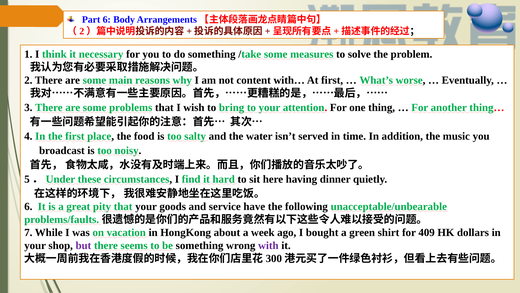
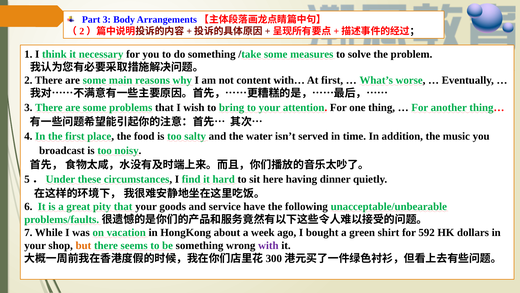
Part 6: 6 -> 3
409: 409 -> 592
but colour: purple -> orange
